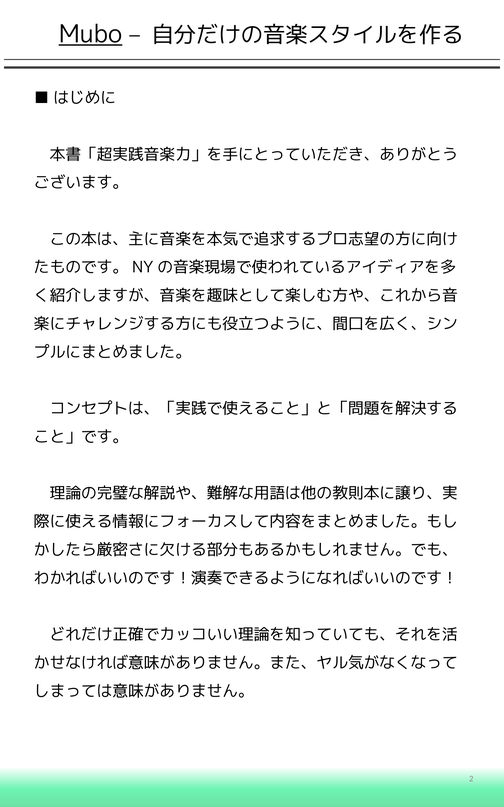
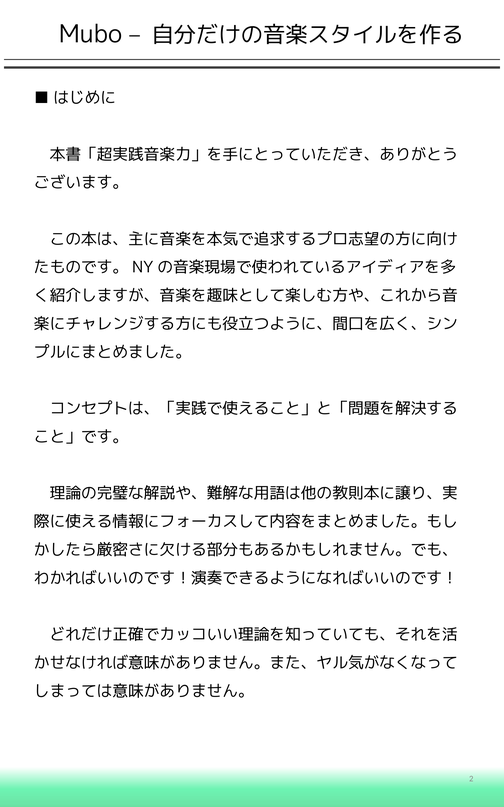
Mubo underline: present -> none
